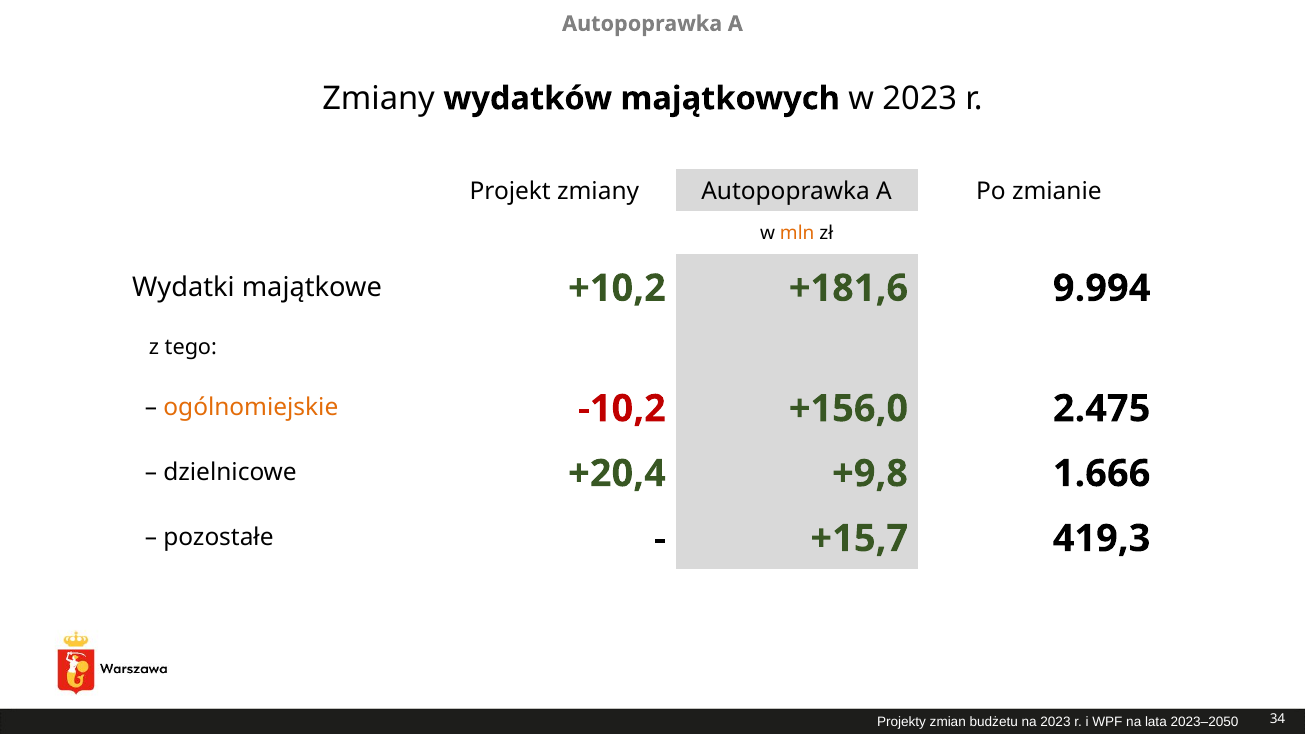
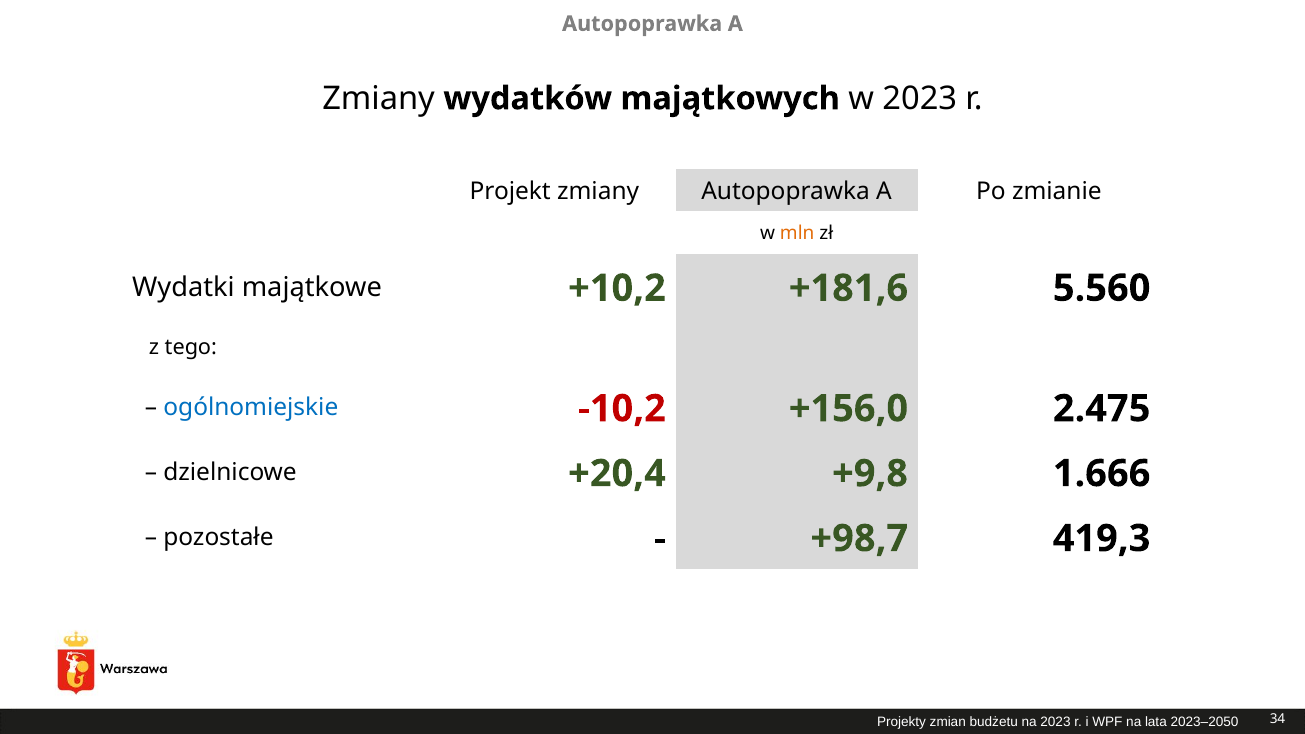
9.994: 9.994 -> 5.560
ogólnomiejskie colour: orange -> blue
+15,7: +15,7 -> +98,7
